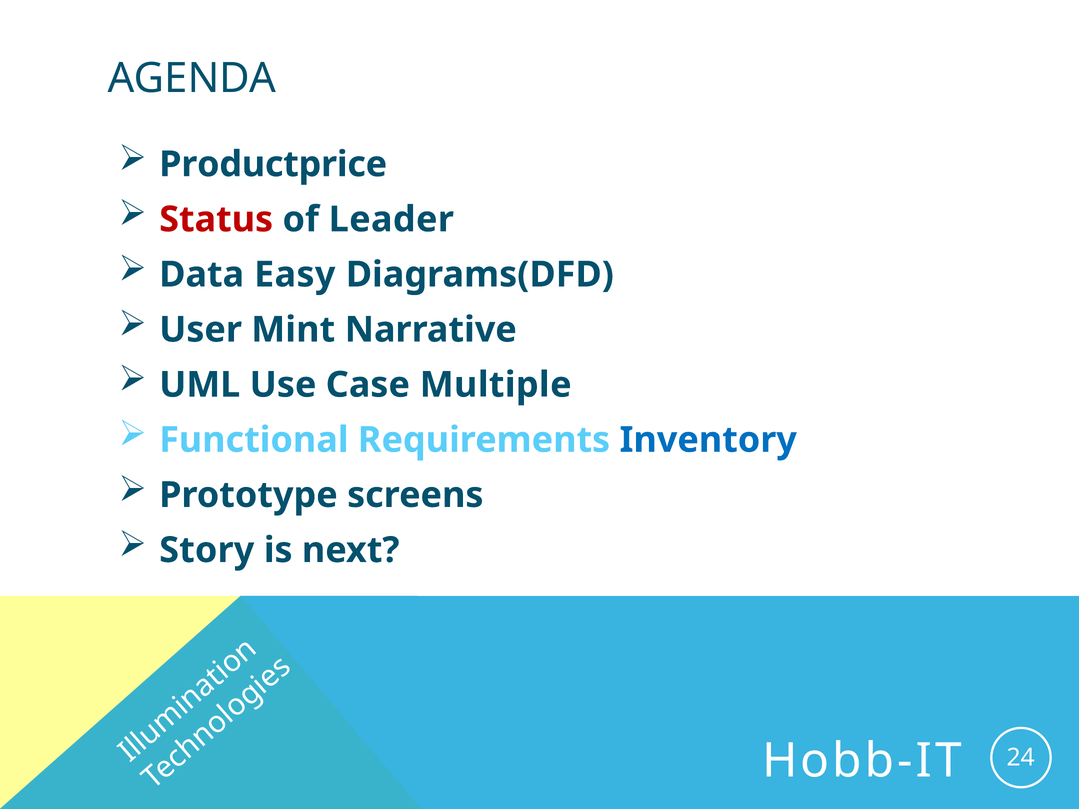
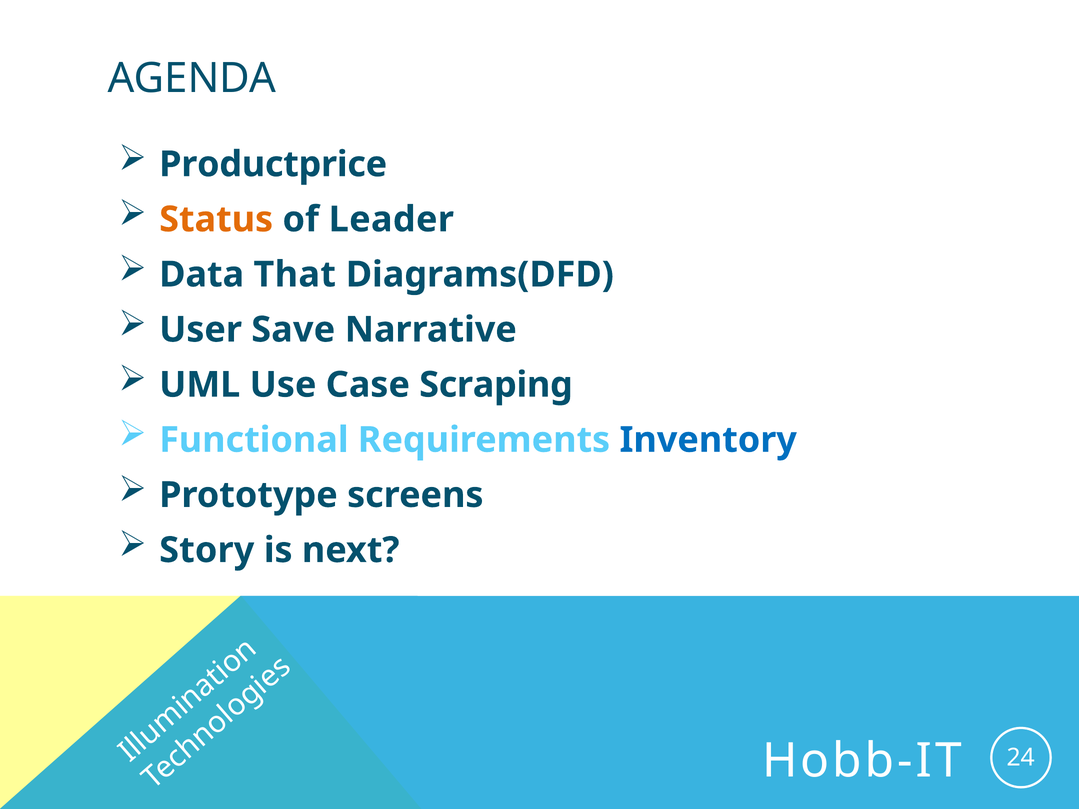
Status colour: red -> orange
Easy: Easy -> That
Mint: Mint -> Save
Multiple: Multiple -> Scraping
